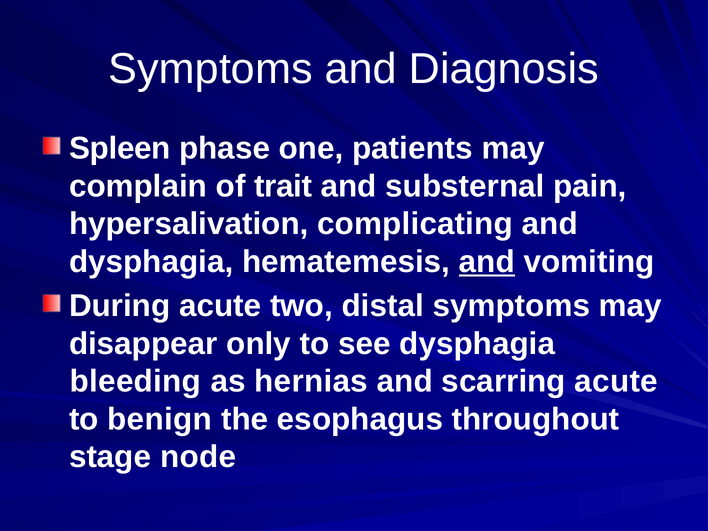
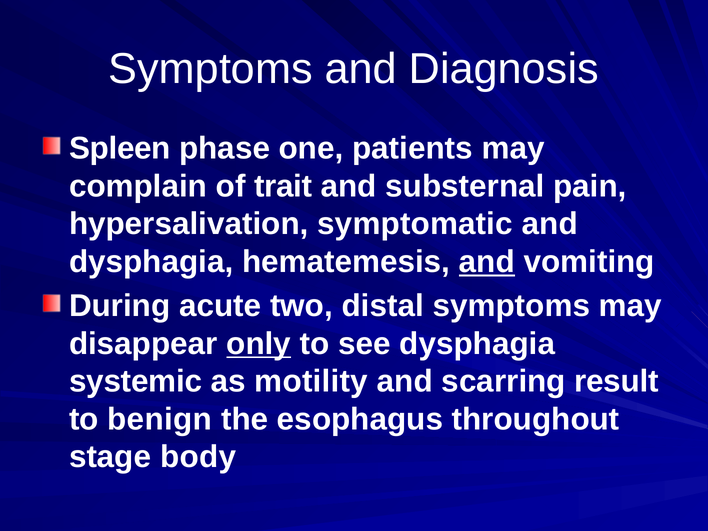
complicating: complicating -> symptomatic
only underline: none -> present
bleeding: bleeding -> systemic
hernias: hernias -> motility
scarring acute: acute -> result
node: node -> body
